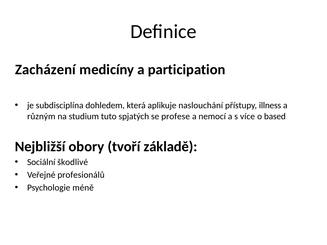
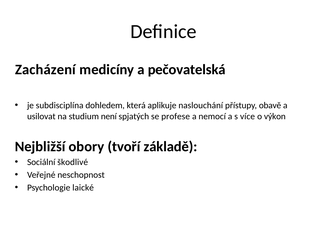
participation: participation -> pečovatelská
illness: illness -> obavě
různým: různým -> usilovat
tuto: tuto -> není
based: based -> výkon
profesionálů: profesionálů -> neschopnost
méně: méně -> laické
